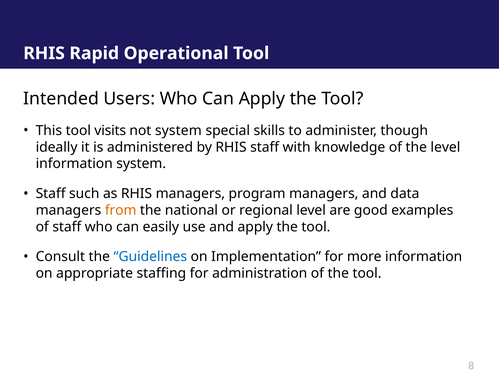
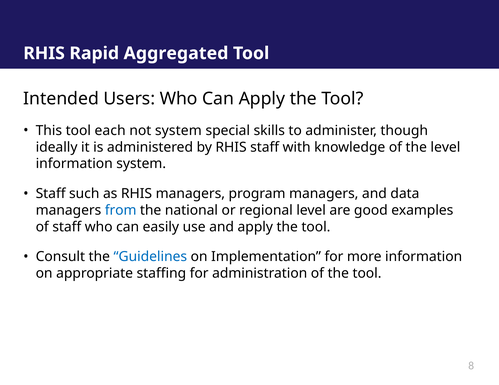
Operational: Operational -> Aggregated
visits: visits -> each
from colour: orange -> blue
